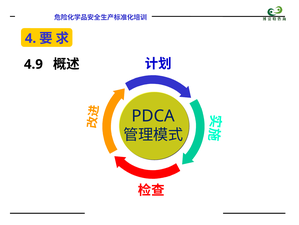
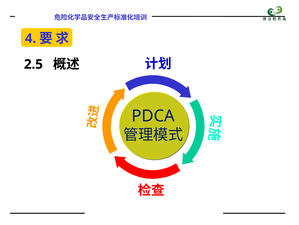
4.9: 4.9 -> 2.5
